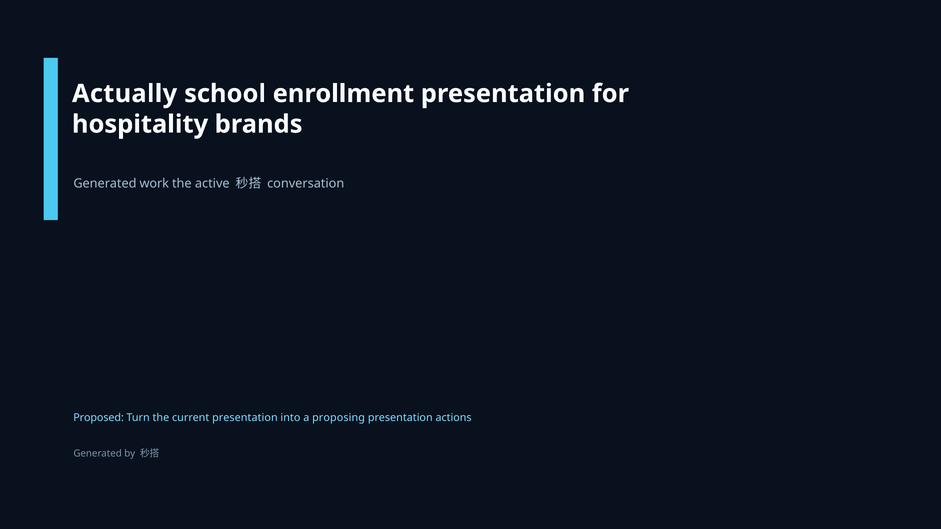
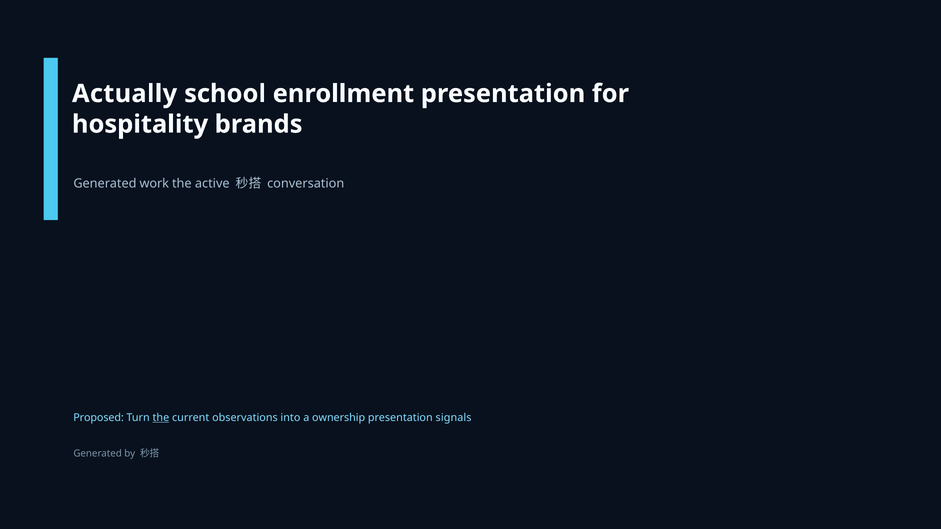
the at (161, 418) underline: none -> present
current presentation: presentation -> observations
proposing: proposing -> ownership
actions: actions -> signals
